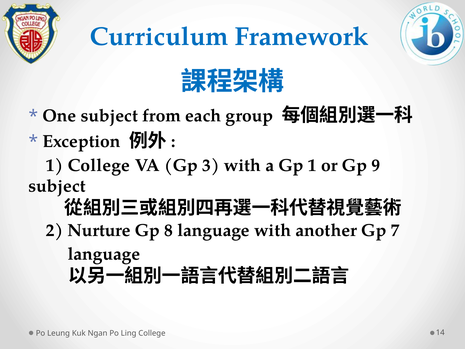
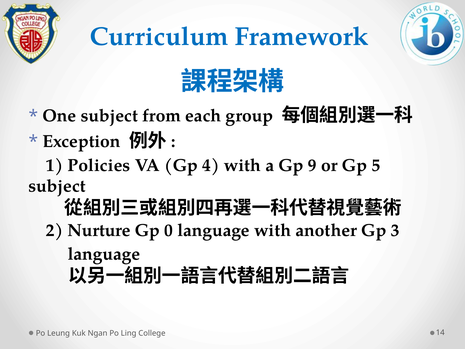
1 College: College -> Policies
3: 3 -> 4
Gp 1: 1 -> 9
9: 9 -> 5
8: 8 -> 0
7: 7 -> 3
